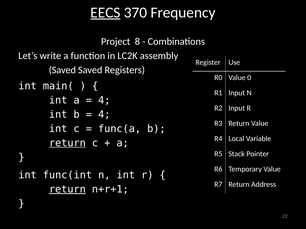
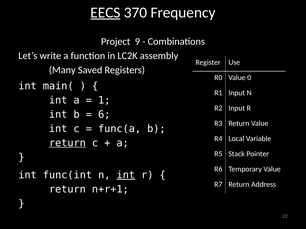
8: 8 -> 9
Saved at (62, 70): Saved -> Many
4 at (104, 100): 4 -> 1
4 at (104, 115): 4 -> 6
int at (126, 175) underline: none -> present
return at (67, 190) underline: present -> none
